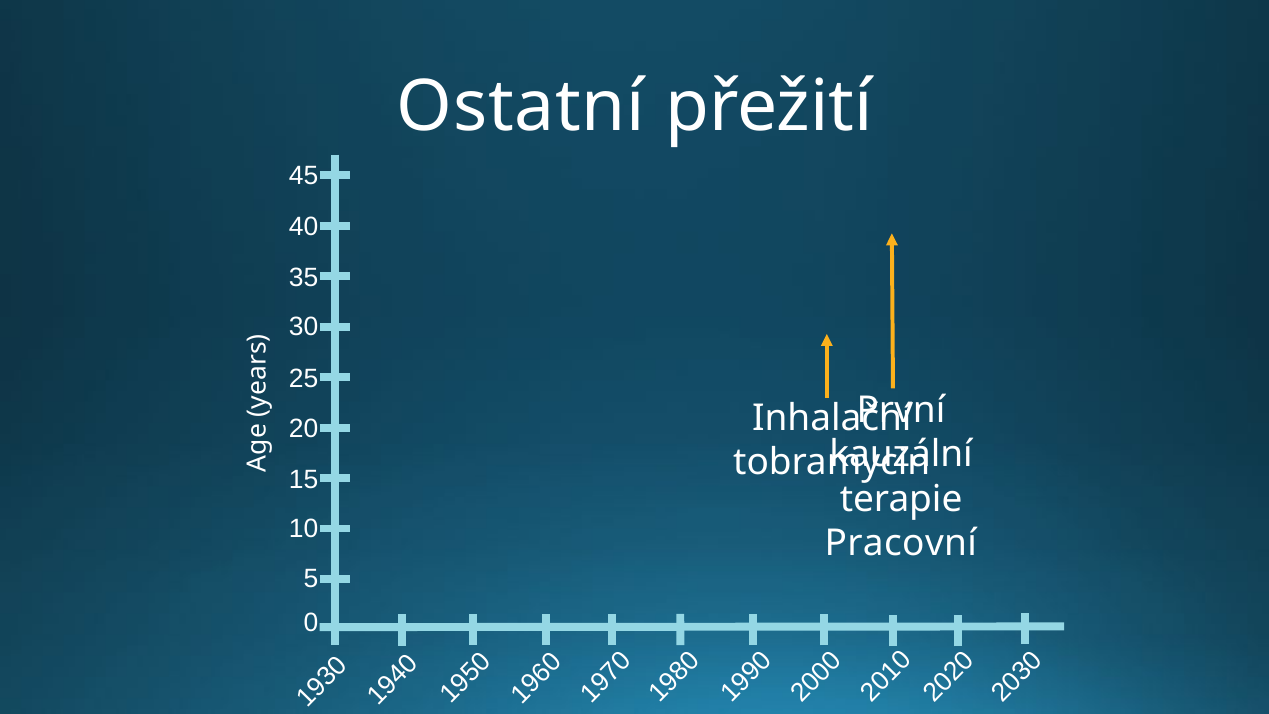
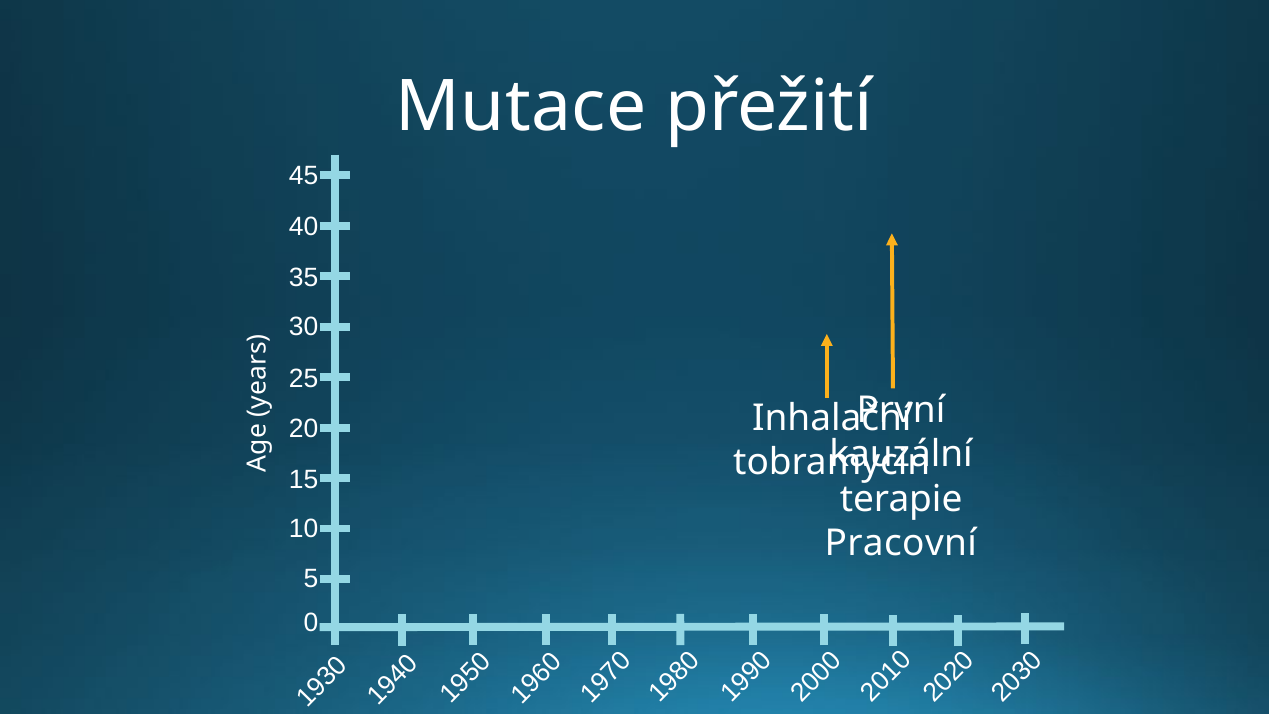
Ostatní: Ostatní -> Mutace
